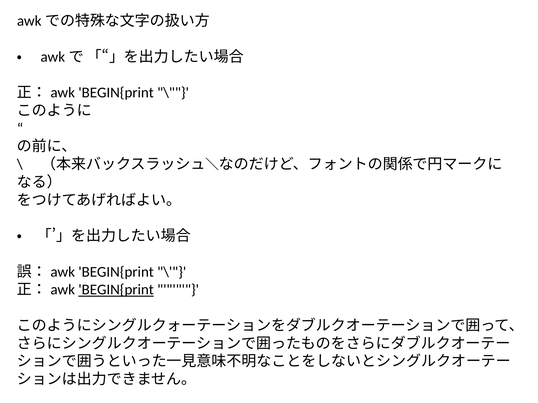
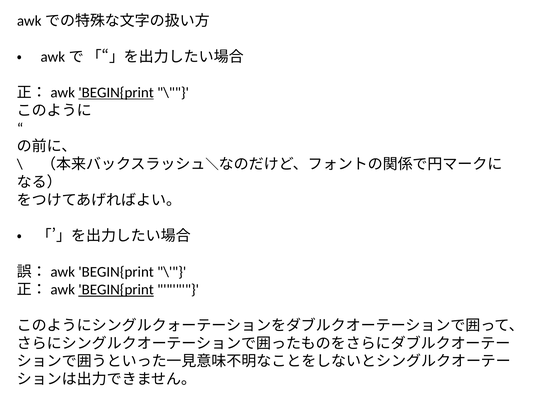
BEGIN{print at (116, 93) underline: none -> present
